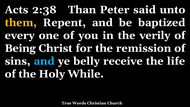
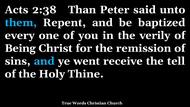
them colour: yellow -> light blue
belly: belly -> went
life: life -> tell
While: While -> Thine
